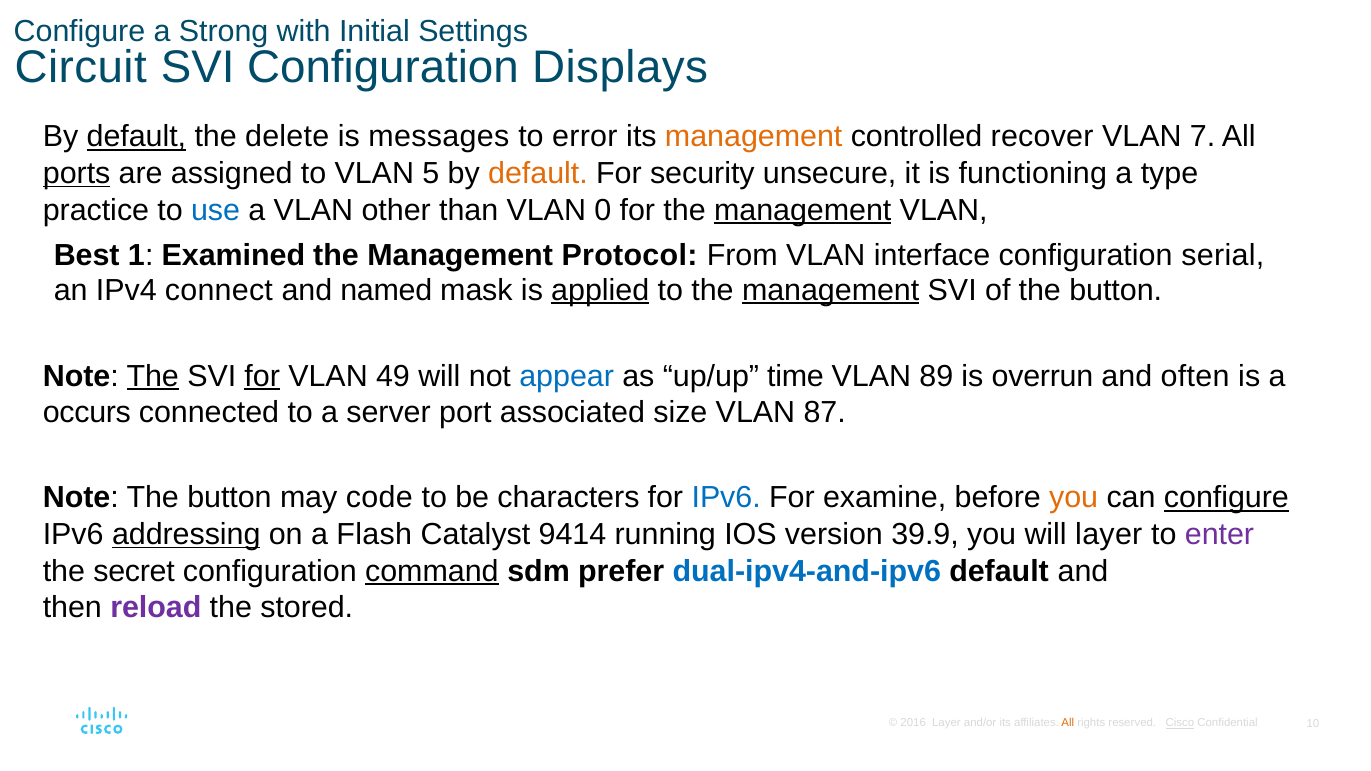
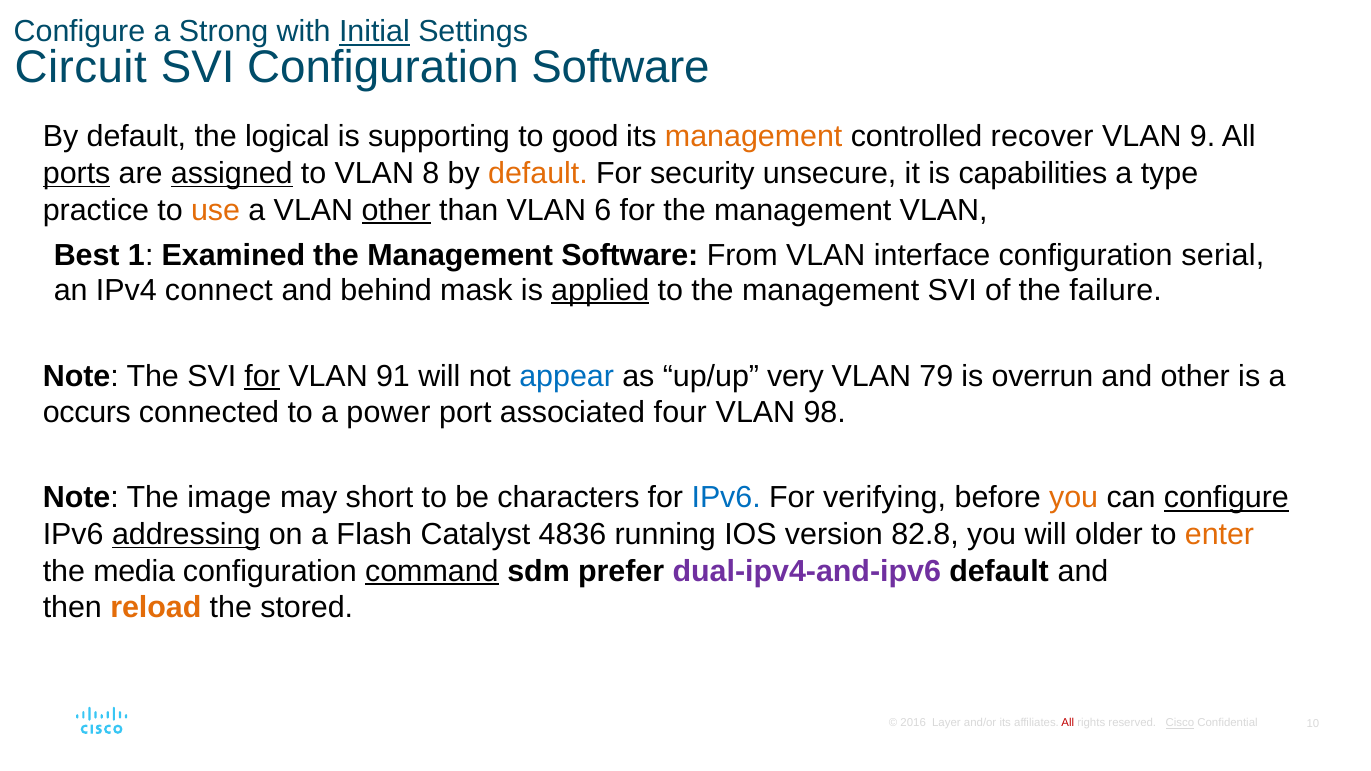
Initial underline: none -> present
Configuration Displays: Displays -> Software
default at (136, 137) underline: present -> none
delete: delete -> logical
messages: messages -> supporting
error: error -> good
7: 7 -> 9
assigned underline: none -> present
5: 5 -> 8
functioning: functioning -> capabilities
use colour: blue -> orange
other at (396, 210) underline: none -> present
0: 0 -> 6
management at (803, 210) underline: present -> none
Management Protocol: Protocol -> Software
named: named -> behind
management at (831, 290) underline: present -> none
of the button: button -> failure
The at (153, 376) underline: present -> none
49: 49 -> 91
time: time -> very
89: 89 -> 79
and often: often -> other
server: server -> power
size: size -> four
87: 87 -> 98
Note The button: button -> image
code: code -> short
examine: examine -> verifying
9414: 9414 -> 4836
39.9: 39.9 -> 82.8
will layer: layer -> older
enter colour: purple -> orange
secret: secret -> media
dual-ipv4-and-ipv6 colour: blue -> purple
reload colour: purple -> orange
All at (1068, 723) colour: orange -> red
